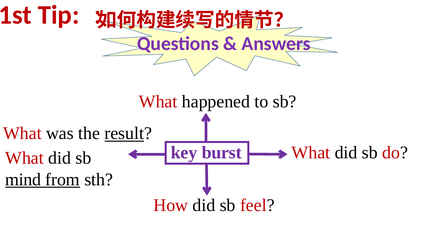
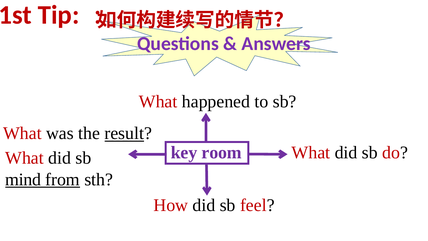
burst: burst -> room
